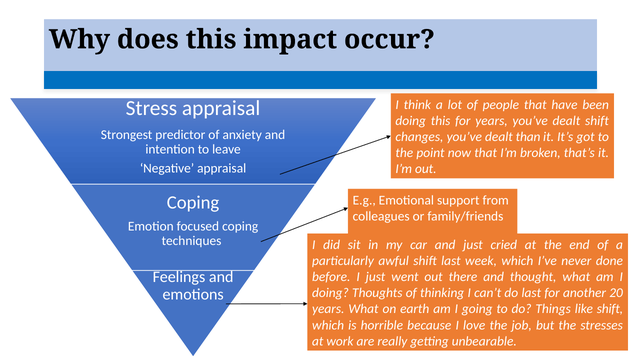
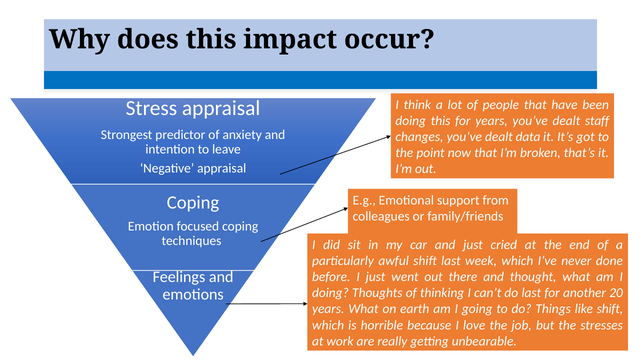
dealt shift: shift -> staff
than: than -> data
